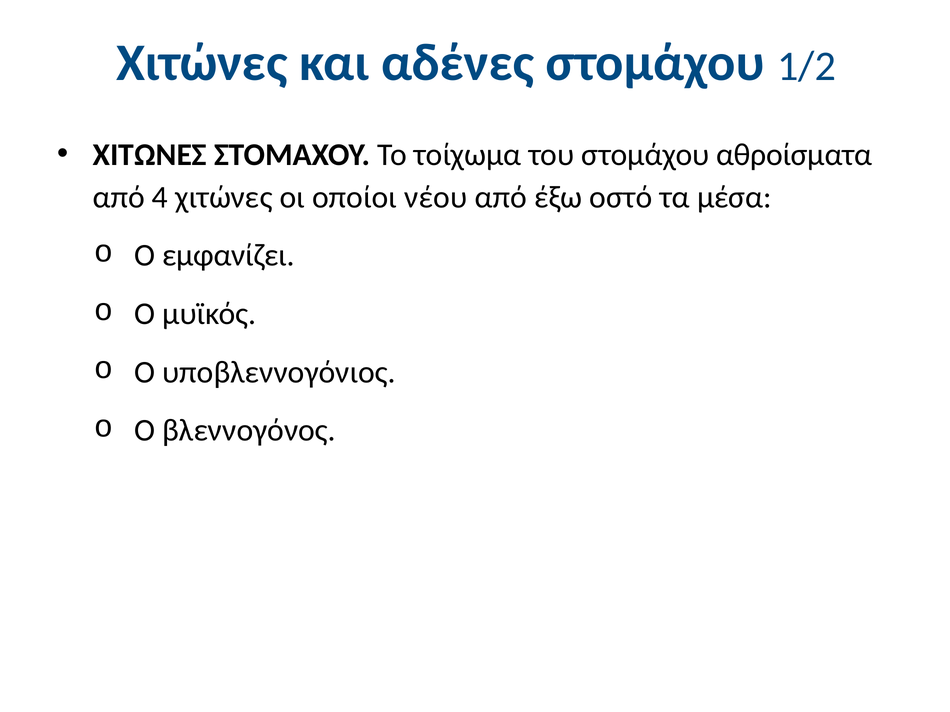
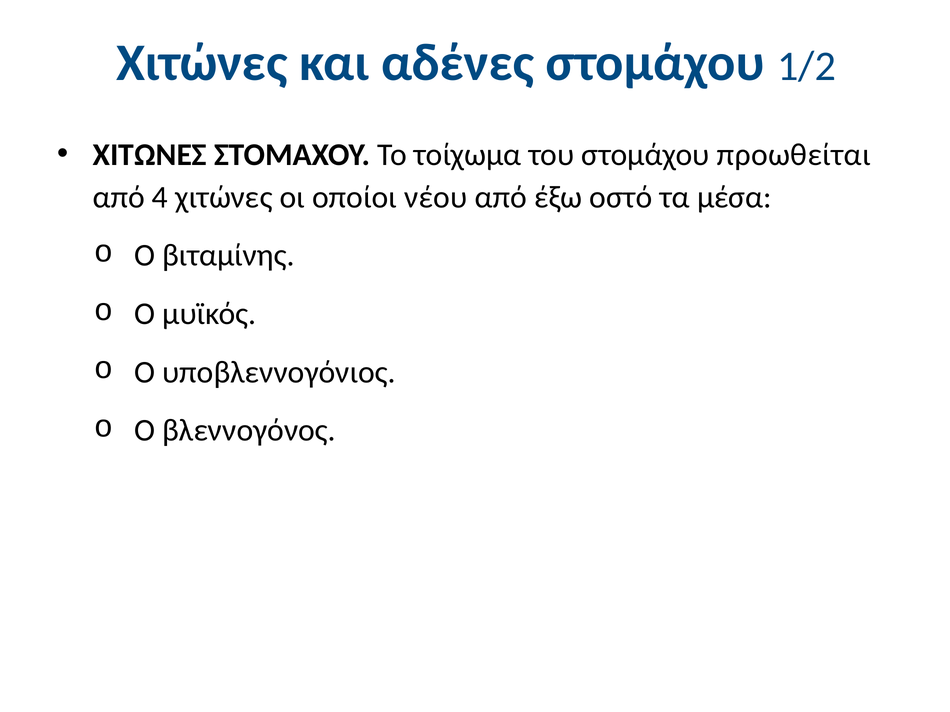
αθροίσματα: αθροίσματα -> προωθείται
εμφανίζει: εμφανίζει -> βιταμίνης
